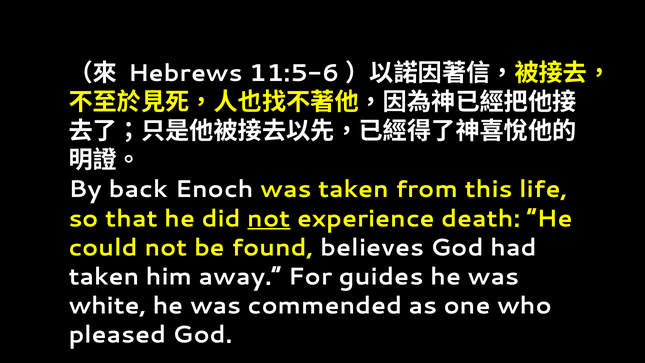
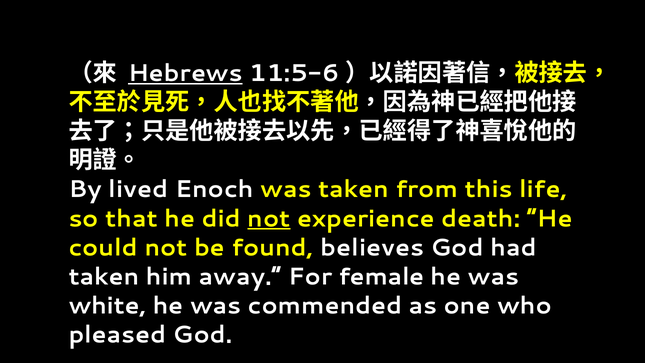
Hebrews underline: none -> present
back: back -> lived
guides: guides -> female
